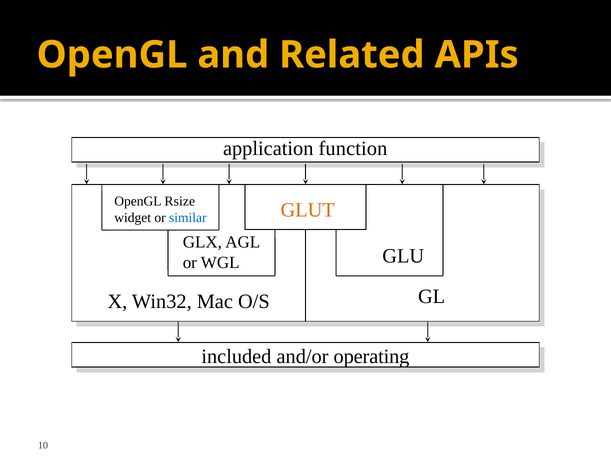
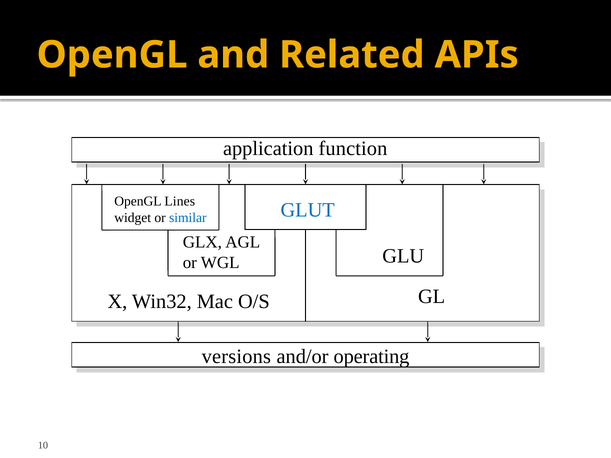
Rsize: Rsize -> Lines
GLUT colour: orange -> blue
included: included -> versions
